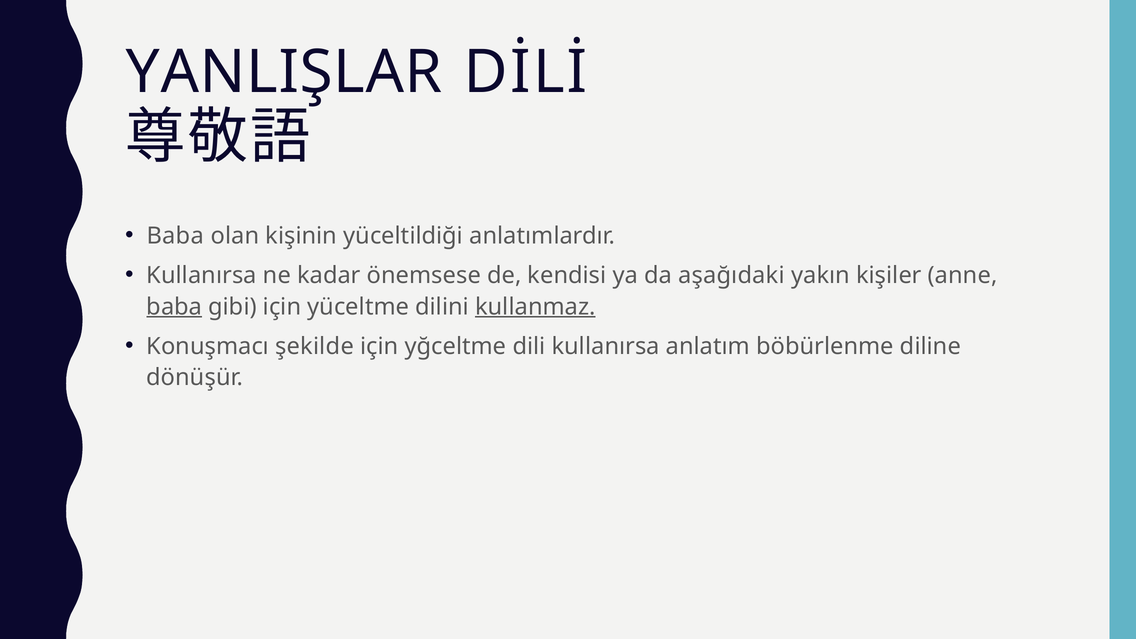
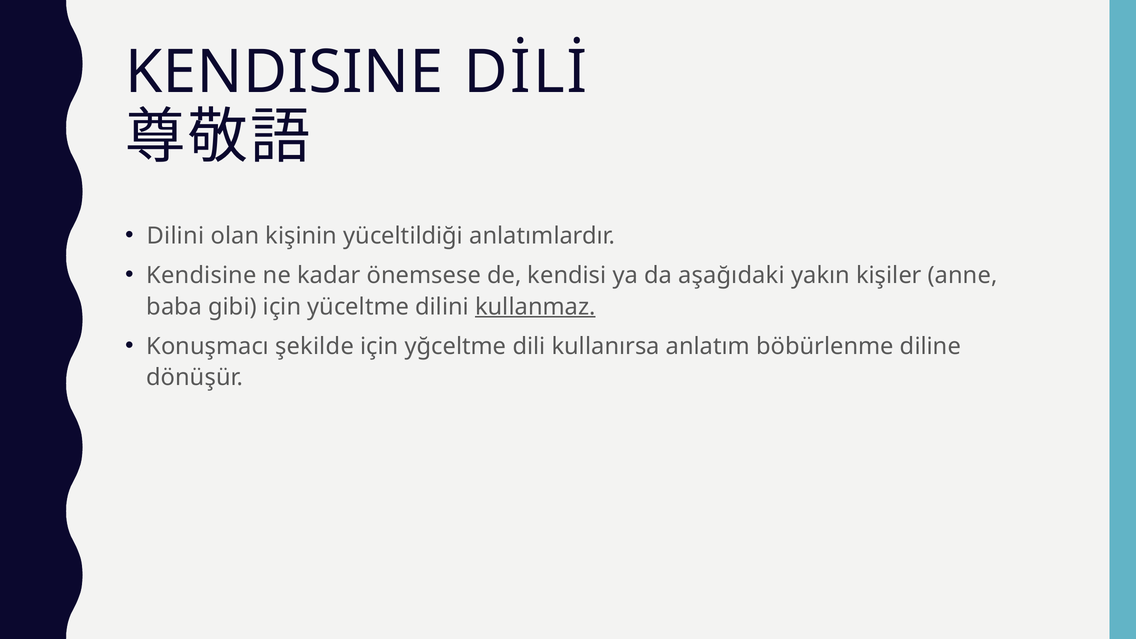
YANLIŞLAR at (284, 72): YANLIŞLAR -> KENDISINE
Baba at (175, 236): Baba -> Dilini
Kullanırsa at (202, 275): Kullanırsa -> Kendisine
baba at (174, 307) underline: present -> none
